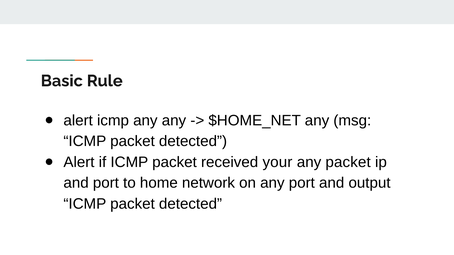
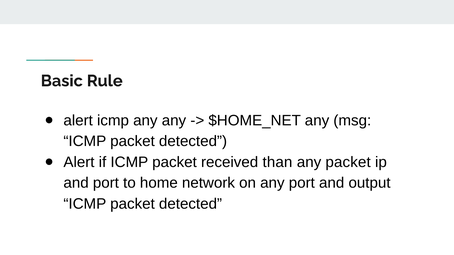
your: your -> than
